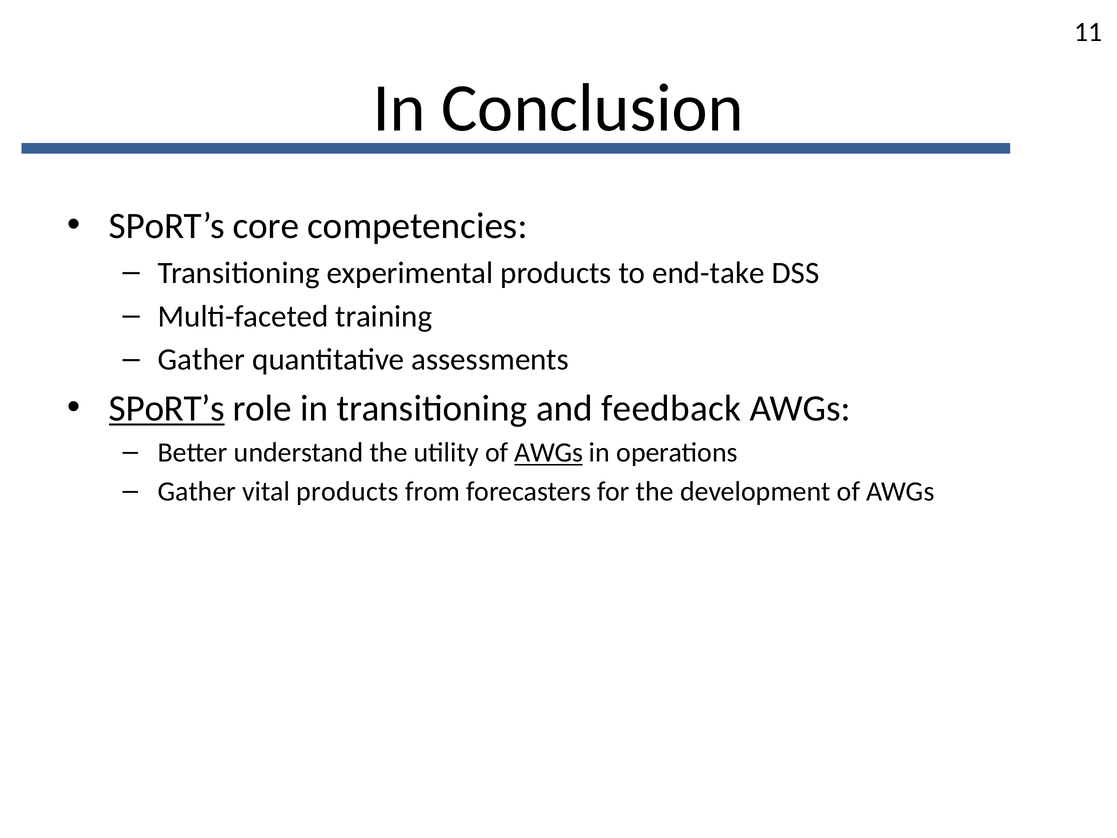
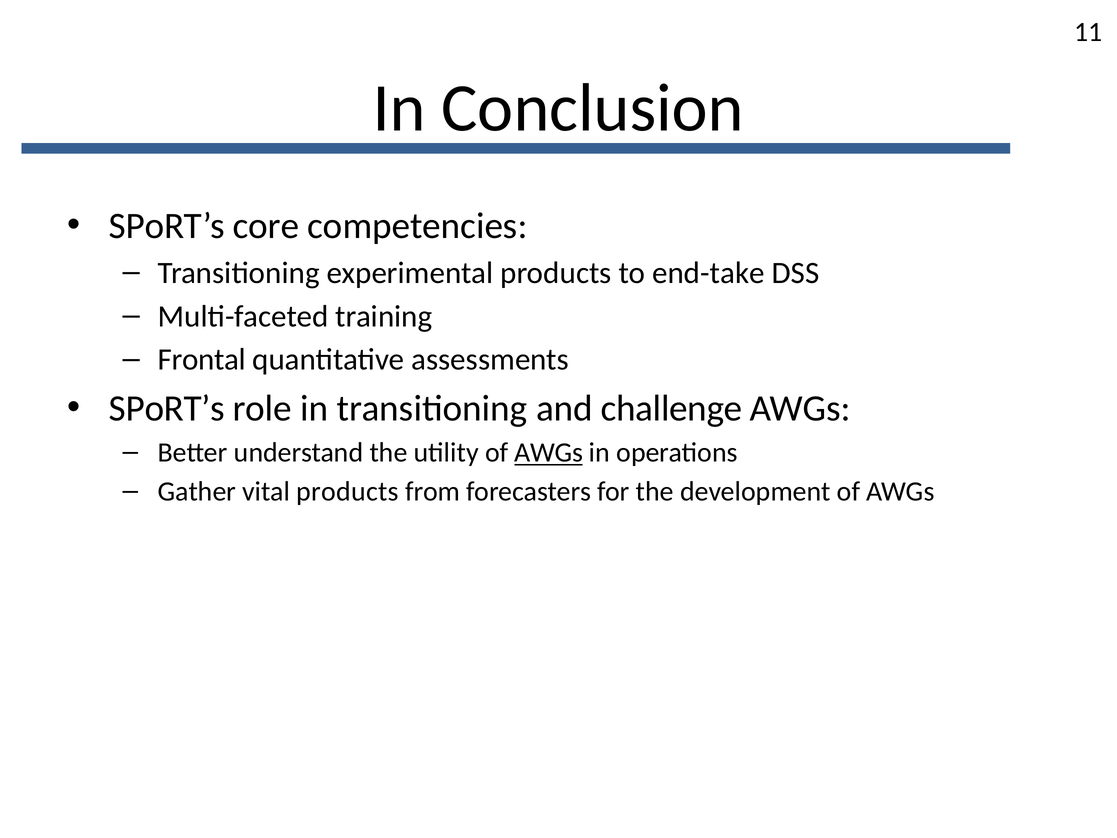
Gather at (202, 360): Gather -> Frontal
SPoRT’s at (167, 408) underline: present -> none
feedback: feedback -> challenge
